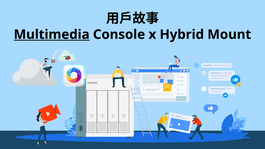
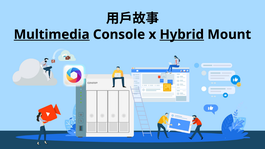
Hybrid underline: none -> present
